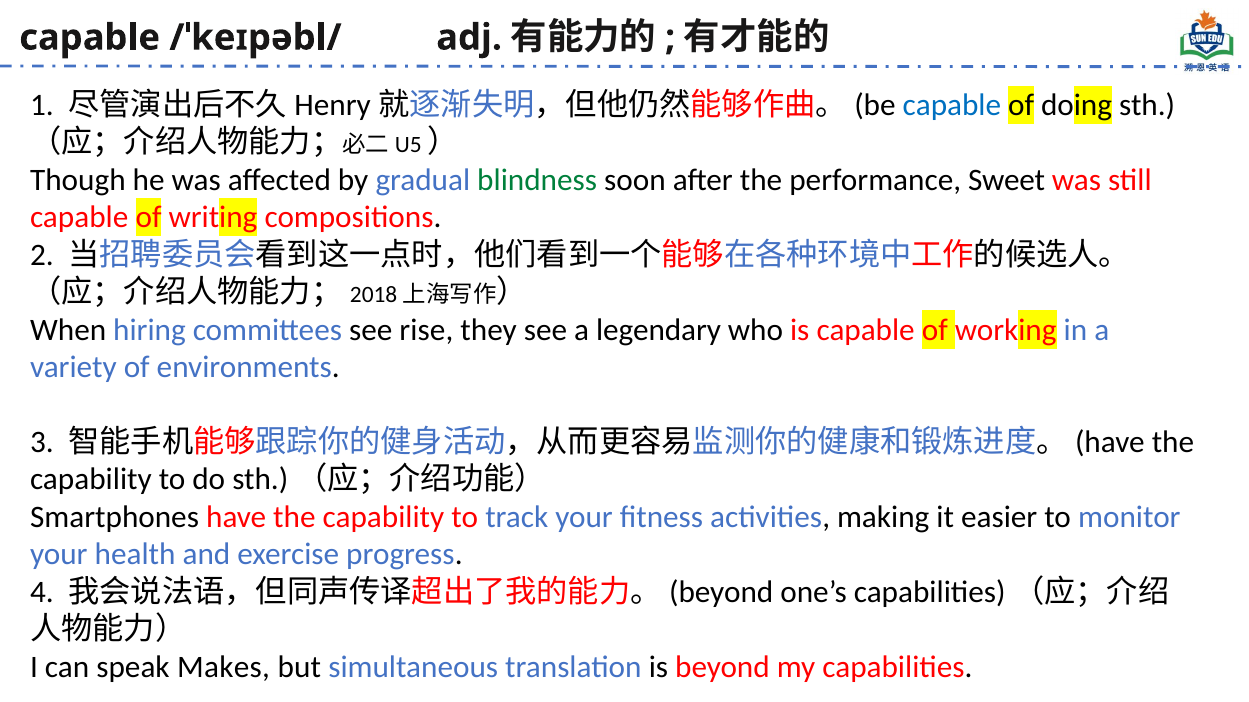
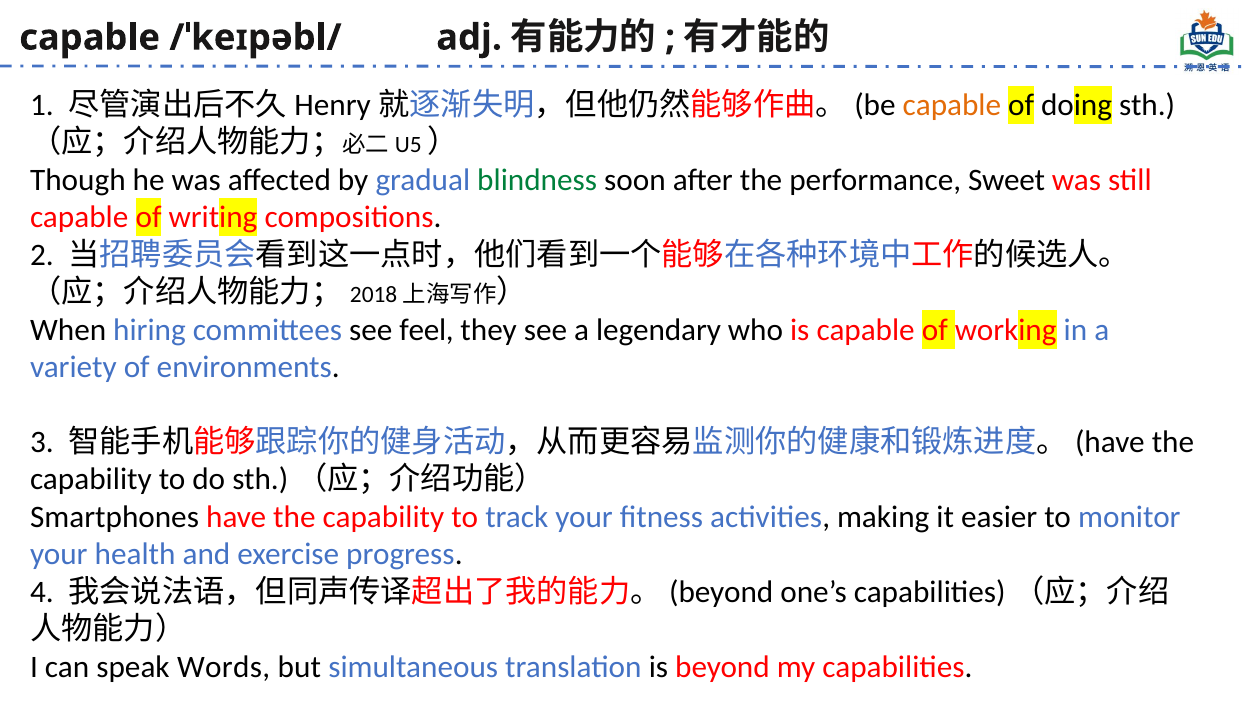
capable at (952, 105) colour: blue -> orange
rise: rise -> feel
Makes: Makes -> Words
